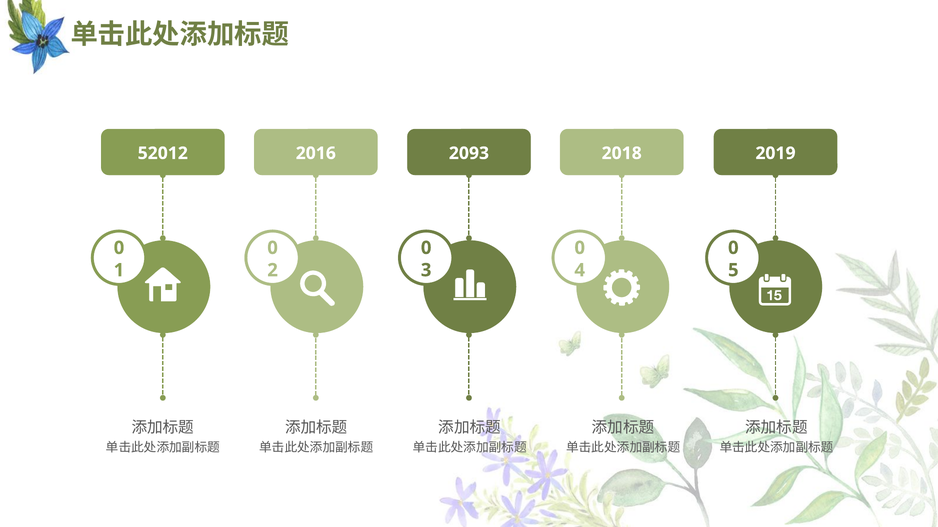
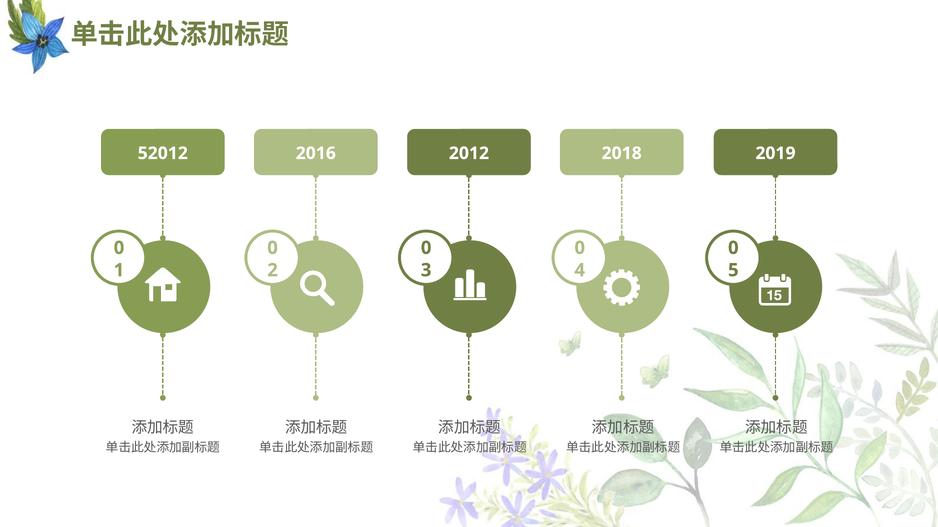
2093: 2093 -> 2012
